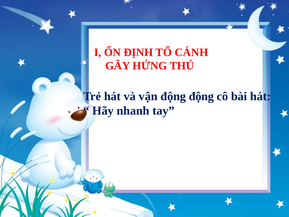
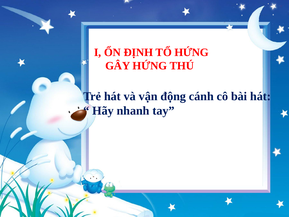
TỔ CÁNH: CÁNH -> HỨNG
động động: động -> cánh
